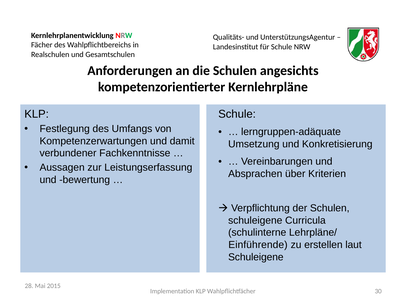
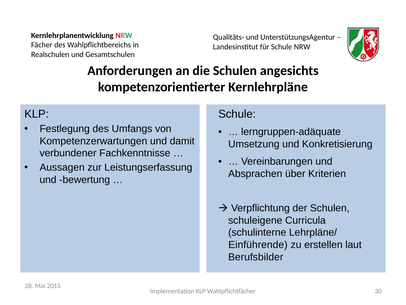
Schuleigene at (256, 257): Schuleigene -> Berufsbilder
